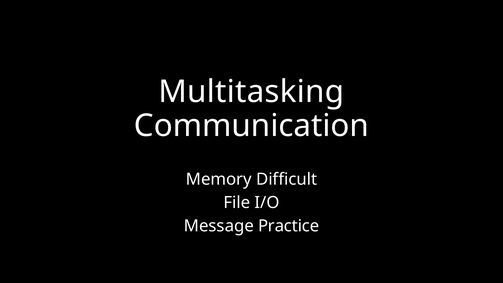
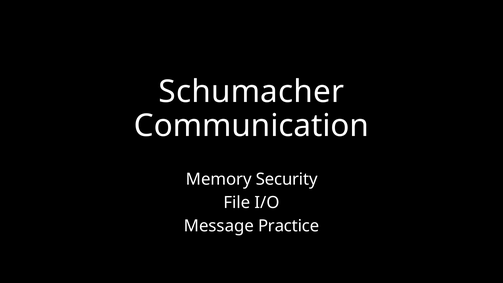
Multitasking: Multitasking -> Schumacher
Difficult: Difficult -> Security
